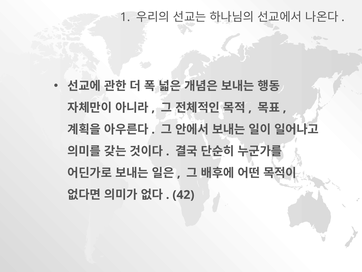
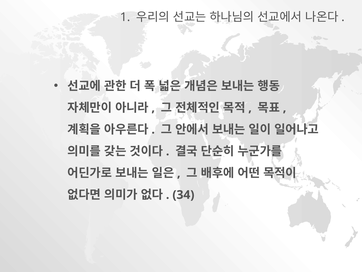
42: 42 -> 34
